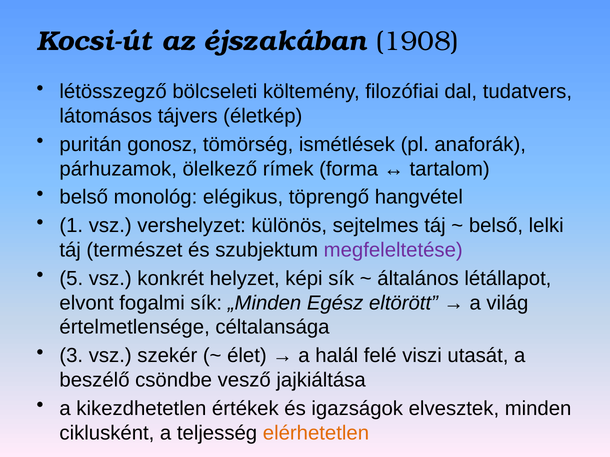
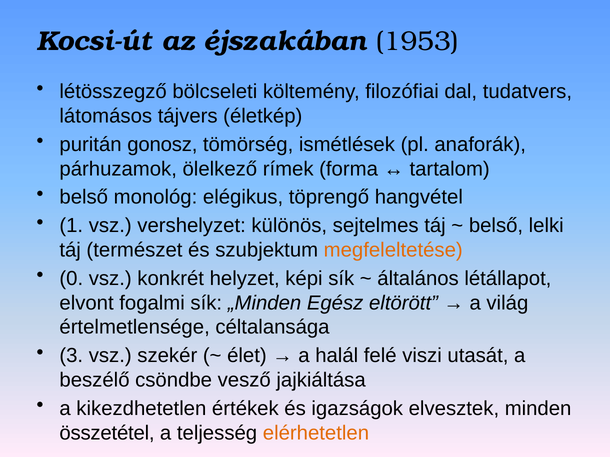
1908: 1908 -> 1953
megfeleltetése colour: purple -> orange
5: 5 -> 0
ciklusként: ciklusként -> összetétel
